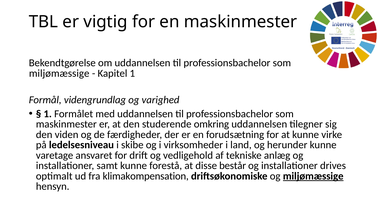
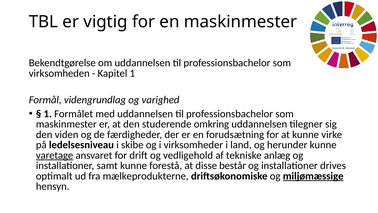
miljømæssige at (59, 73): miljømæssige -> virksomheden
varetage underline: none -> present
klimakompensation: klimakompensation -> mælkeprodukterne
